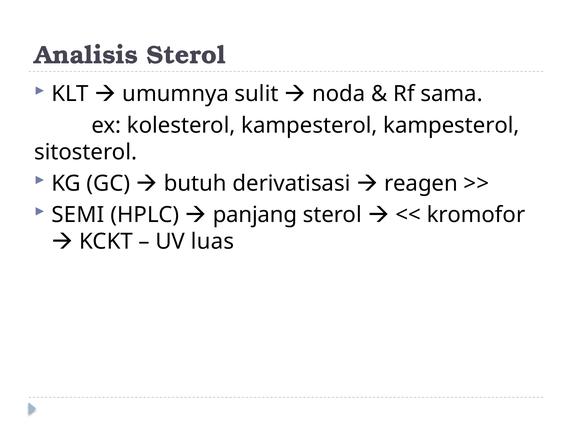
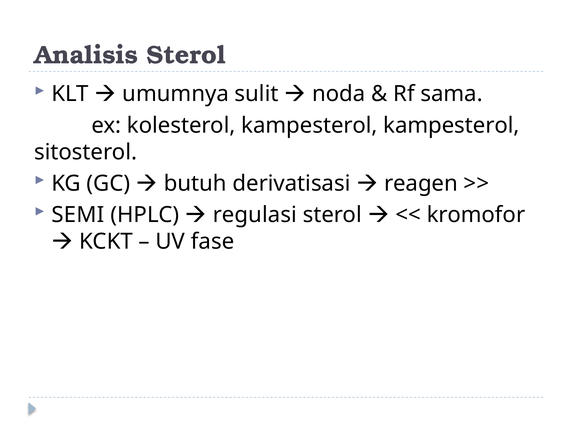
panjang: panjang -> regulasi
luas: luas -> fase
